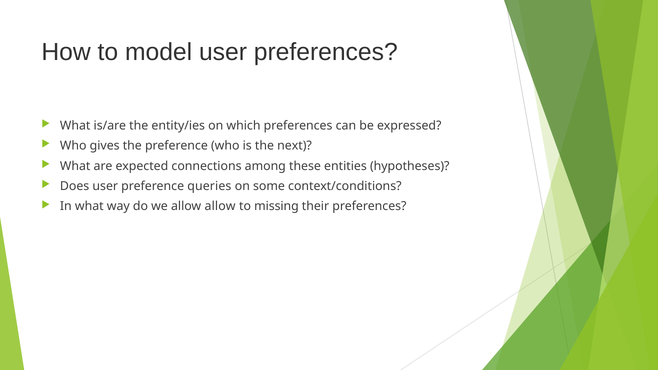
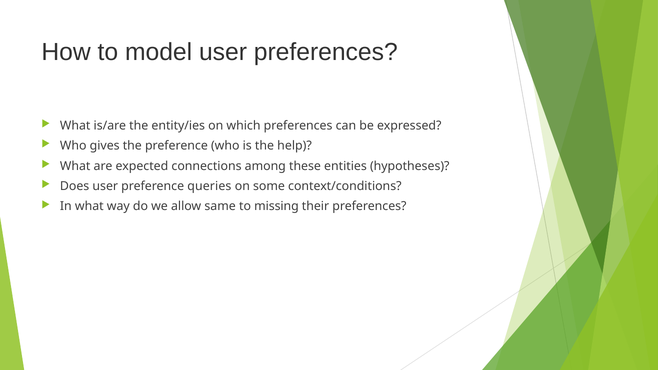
next: next -> help
allow allow: allow -> same
